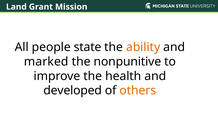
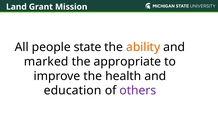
nonpunitive: nonpunitive -> appropriate
developed: developed -> education
others colour: orange -> purple
